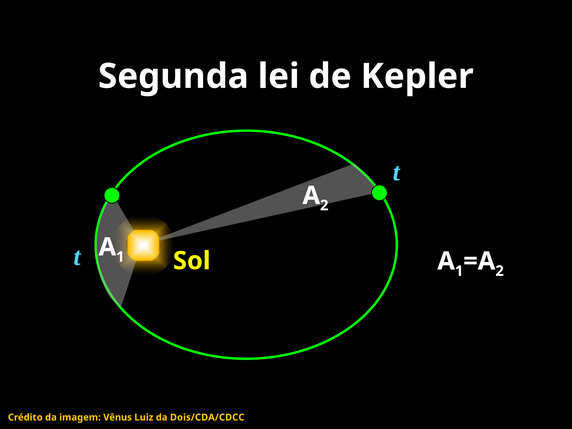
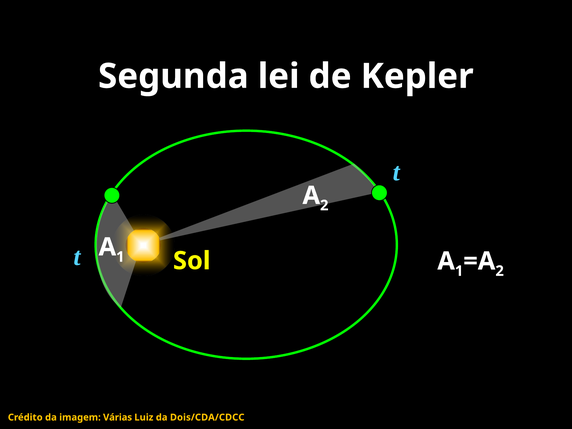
Vênus: Vênus -> Várias
